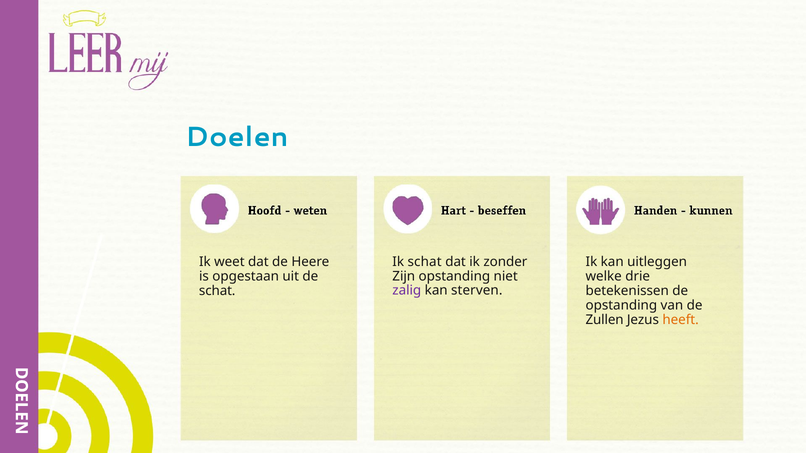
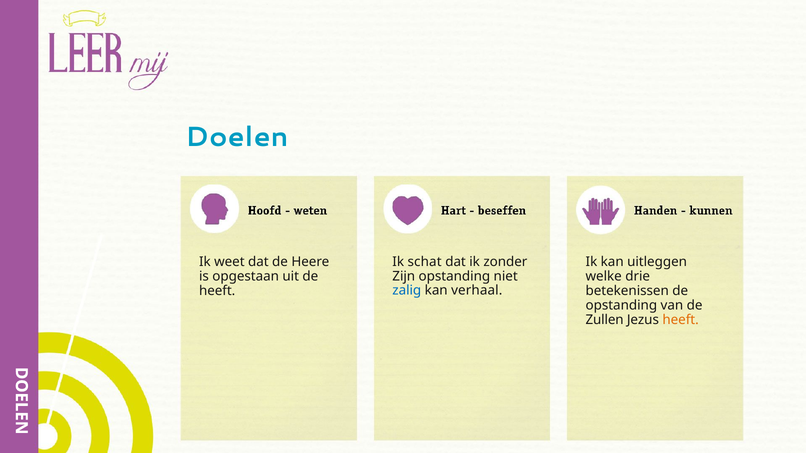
zalig colour: purple -> blue
sterven: sterven -> verhaal
schat at (217, 291): schat -> heeft
